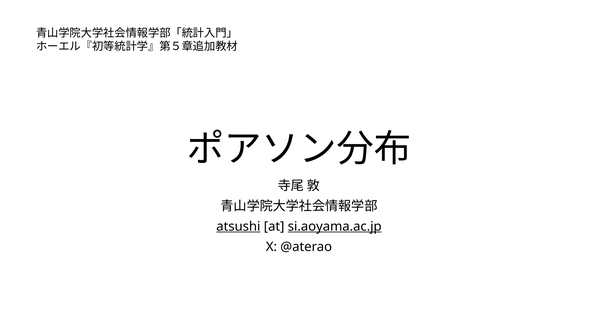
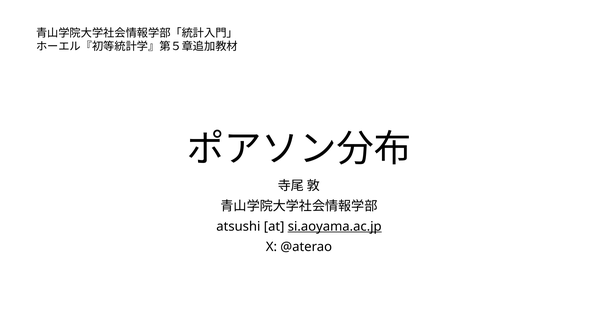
atsushi underline: present -> none
